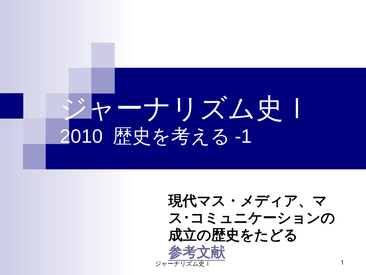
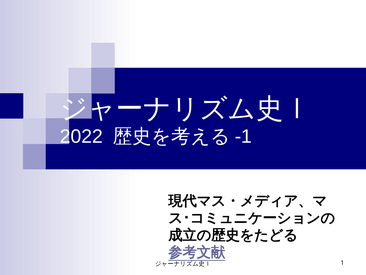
2010: 2010 -> 2022
